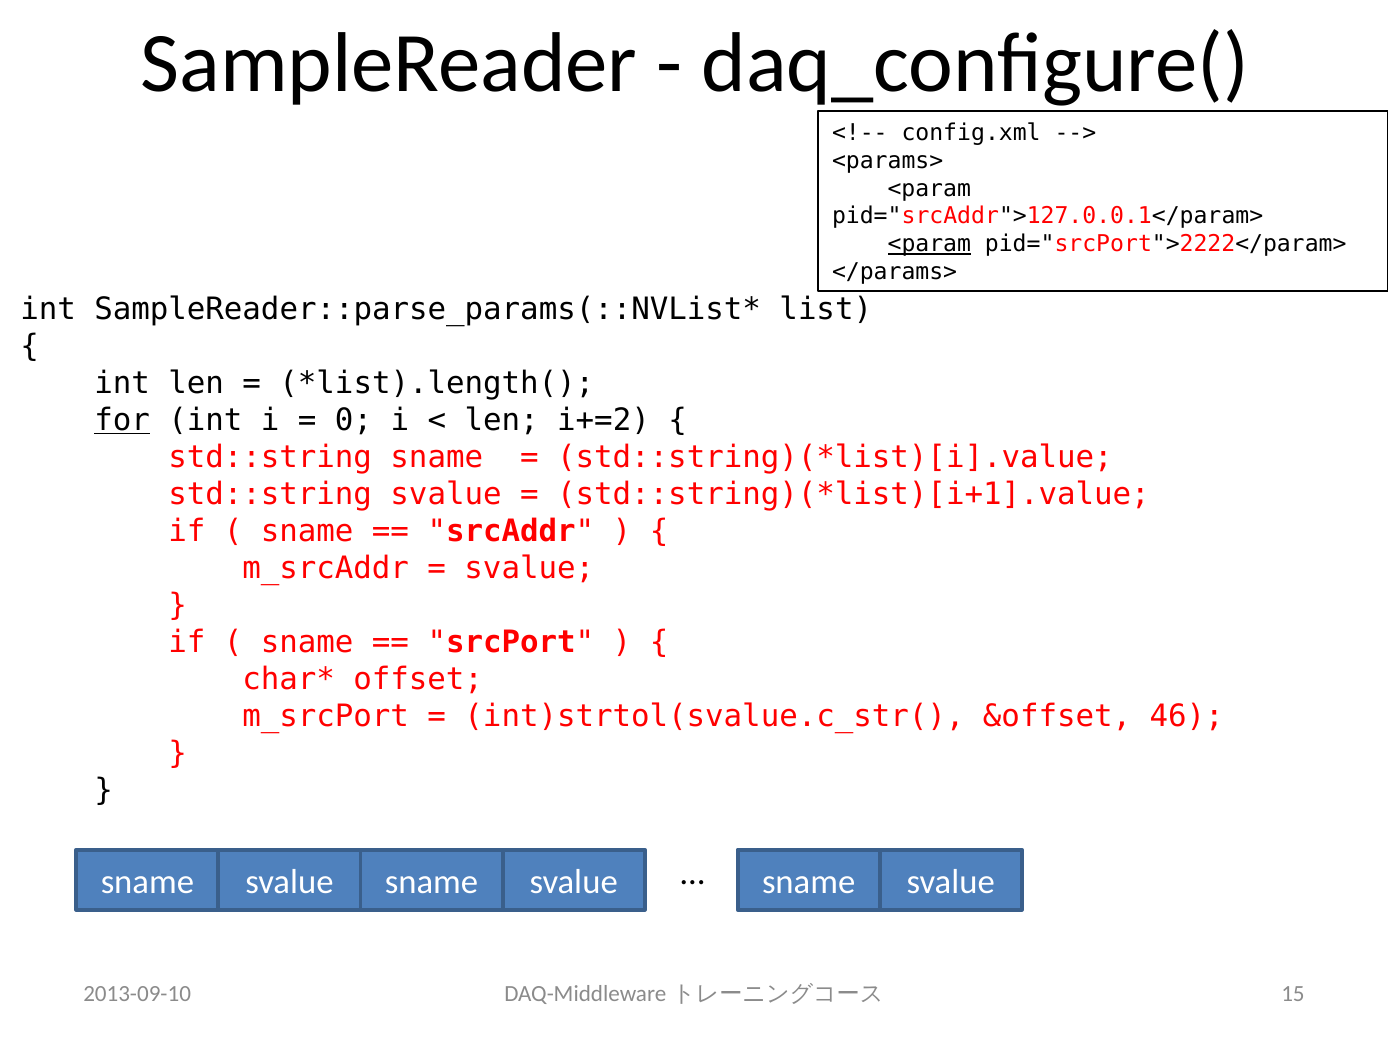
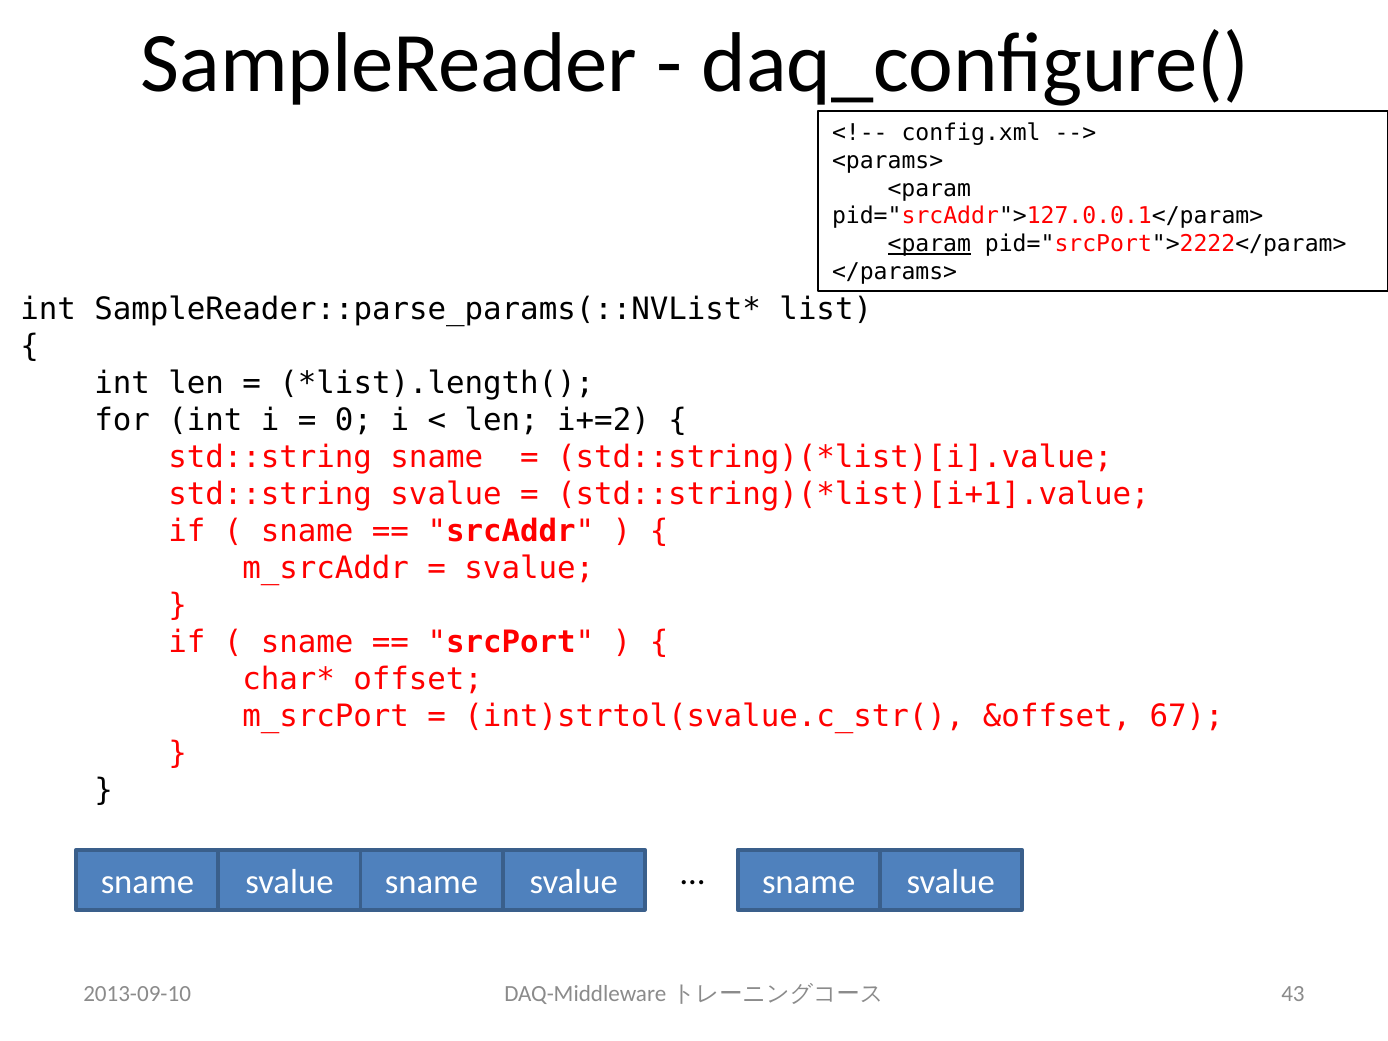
for underline: present -> none
46: 46 -> 67
15: 15 -> 43
